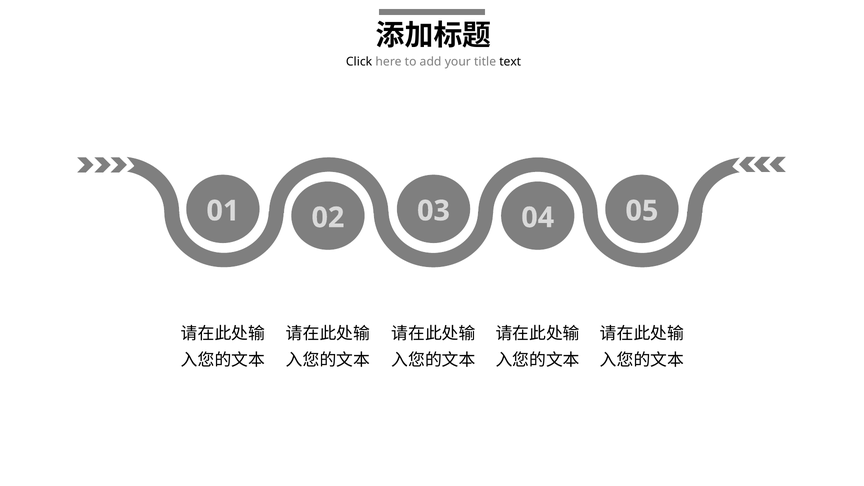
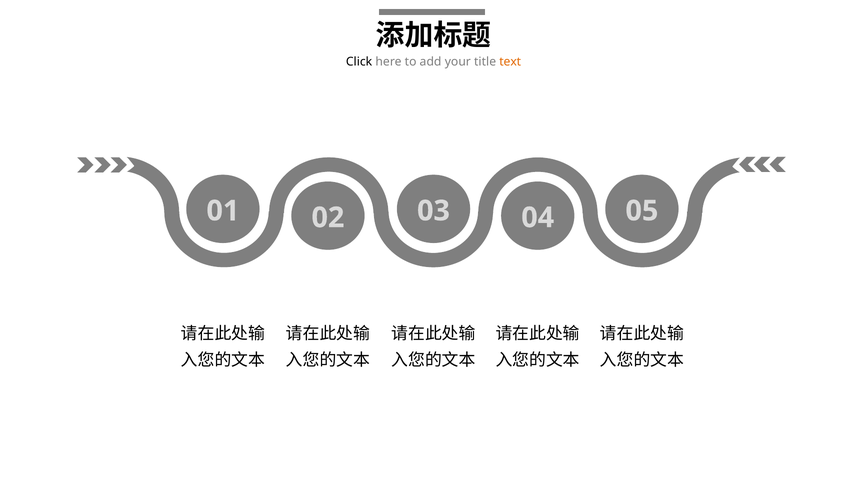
text colour: black -> orange
